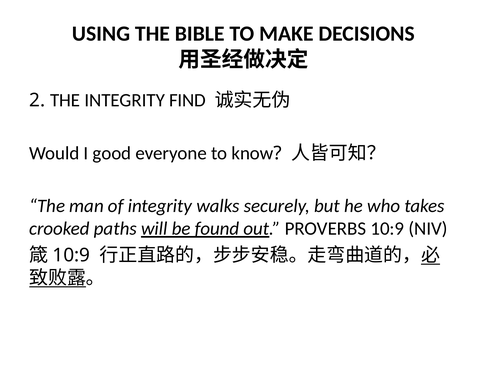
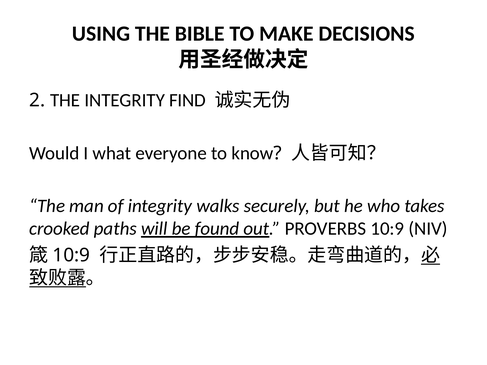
good: good -> what
